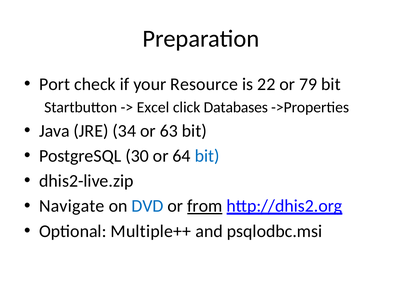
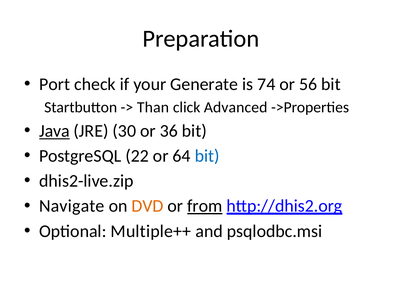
Resource: Resource -> Generate
22: 22 -> 74
79: 79 -> 56
Excel: Excel -> Than
Databases: Databases -> Advanced
Java underline: none -> present
34: 34 -> 30
63: 63 -> 36
30: 30 -> 22
DVD colour: blue -> orange
